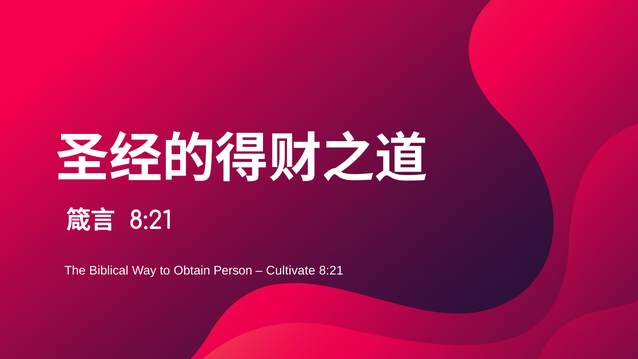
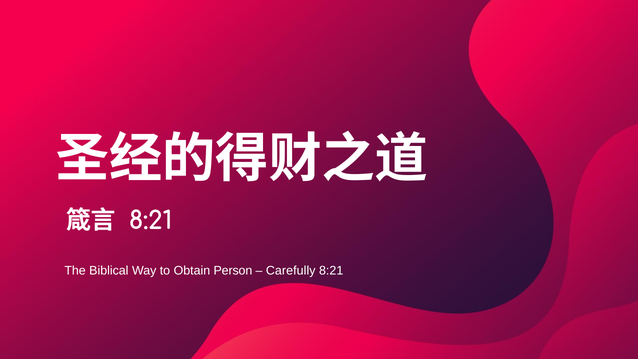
Cultivate: Cultivate -> Carefully
